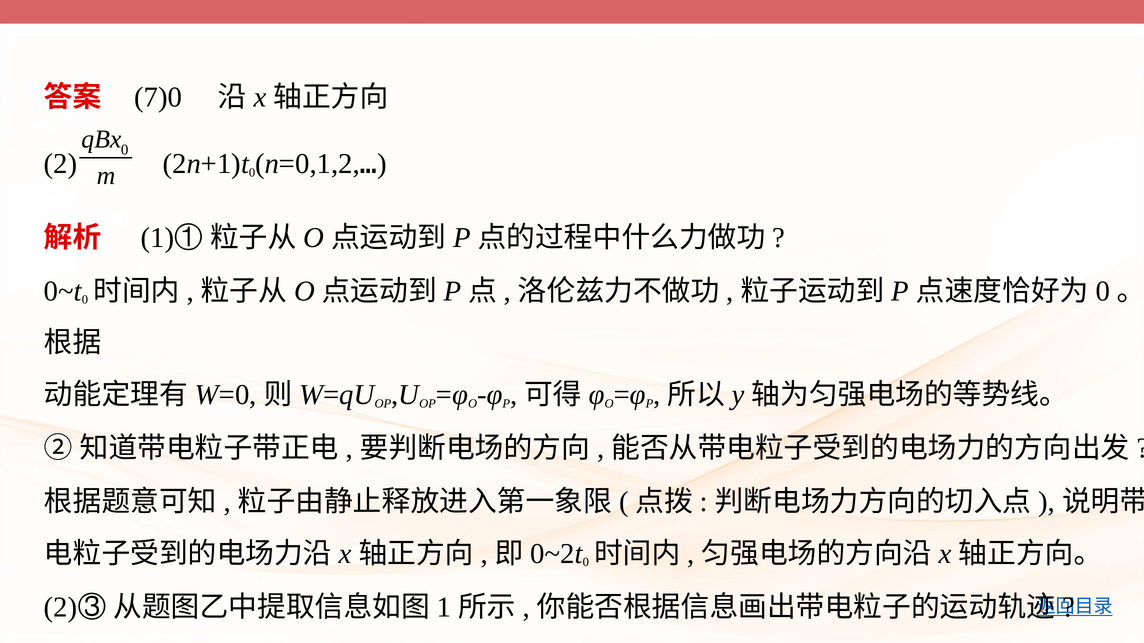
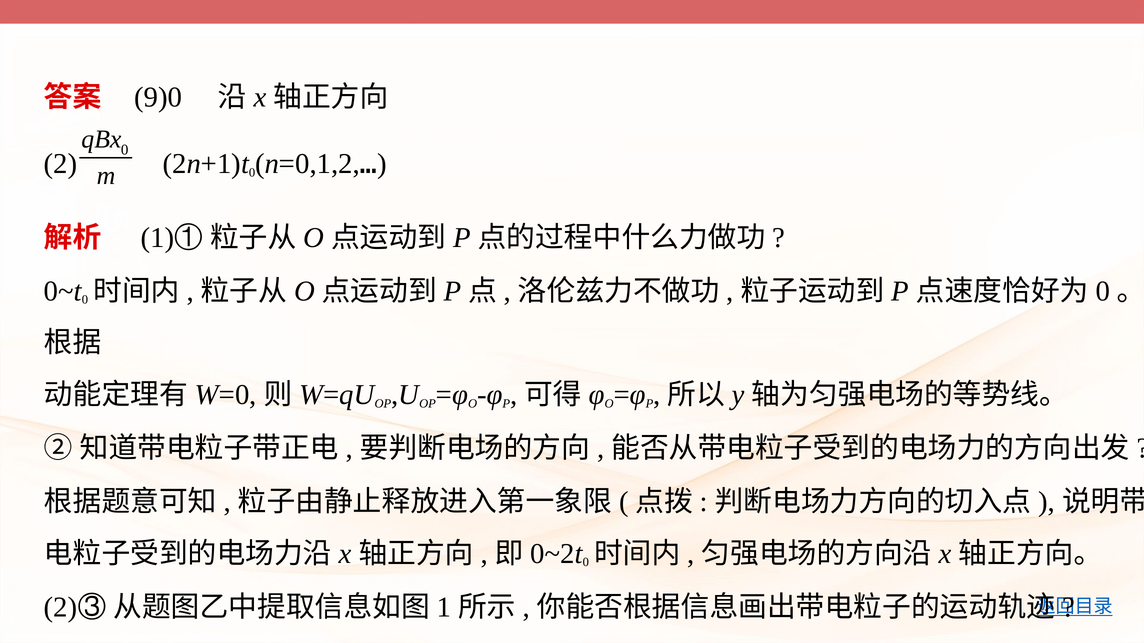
7)0: 7)0 -> 9)0
